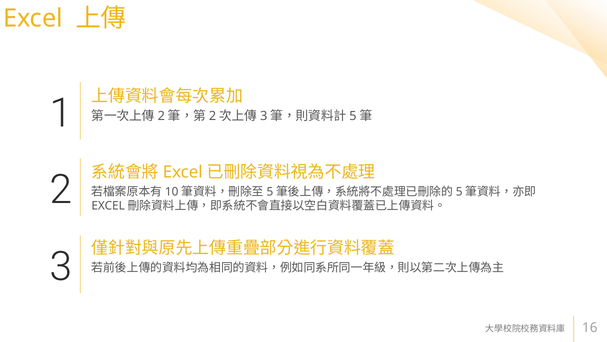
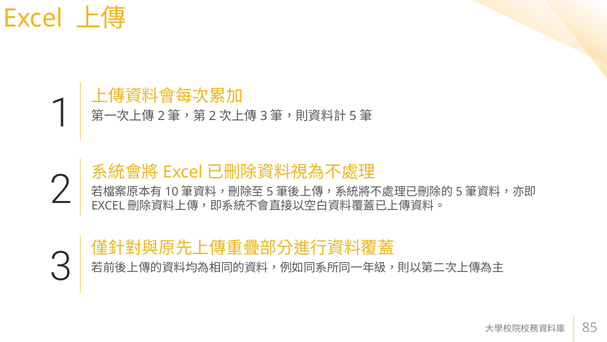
16: 16 -> 85
